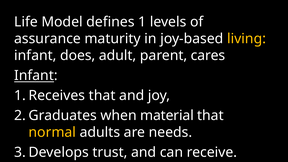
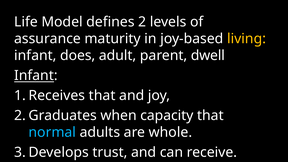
1: 1 -> 2
cares: cares -> dwell
material: material -> capacity
normal colour: yellow -> light blue
needs: needs -> whole
